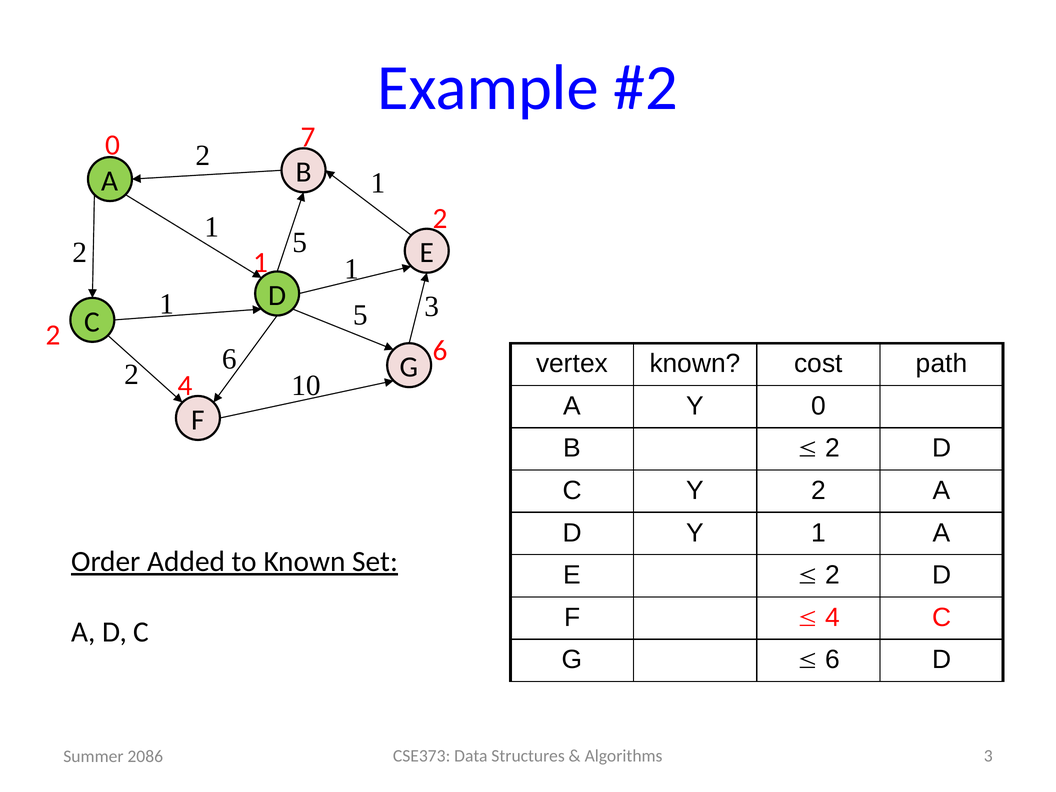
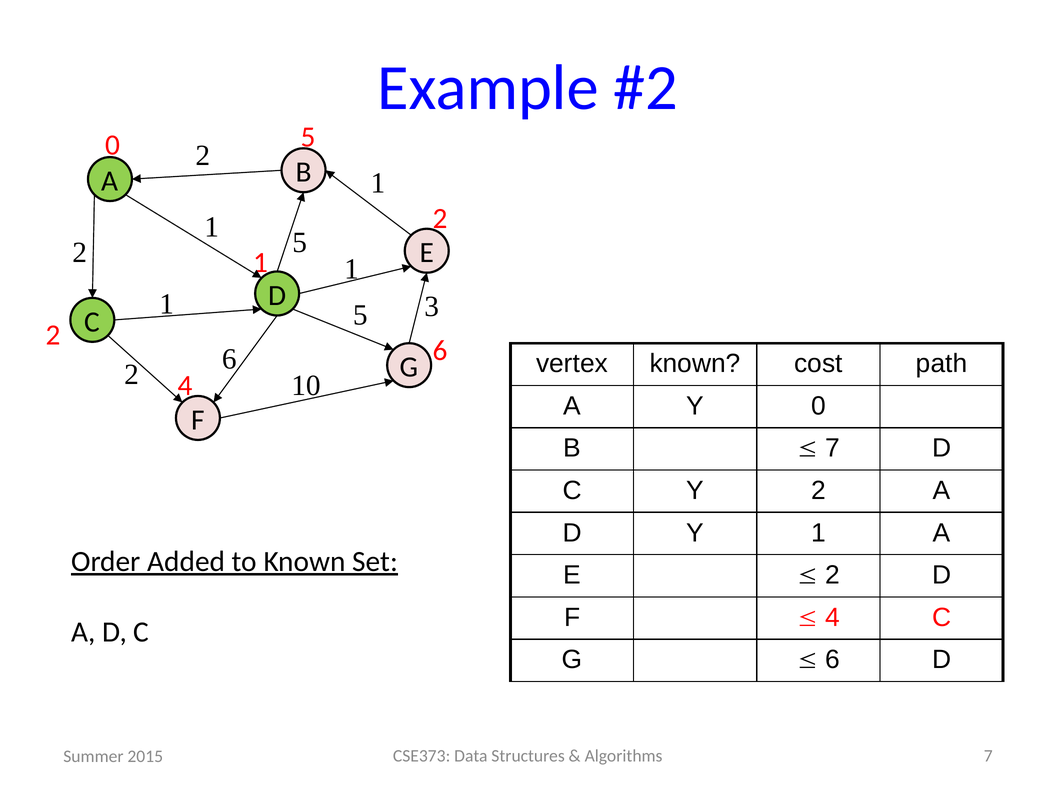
0 7: 7 -> 5
2 at (833, 448): 2 -> 7
Algorithms 3: 3 -> 7
2086: 2086 -> 2015
